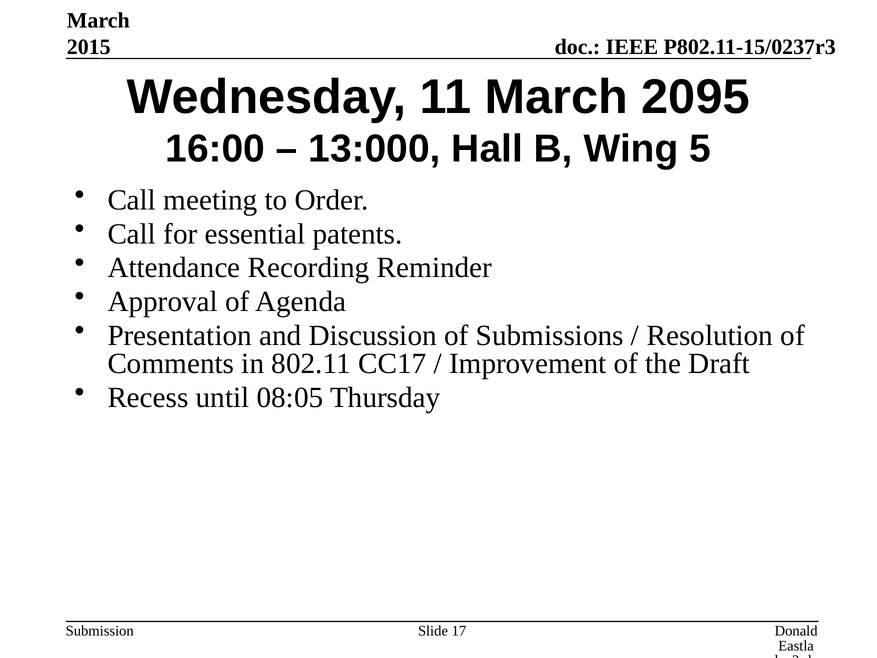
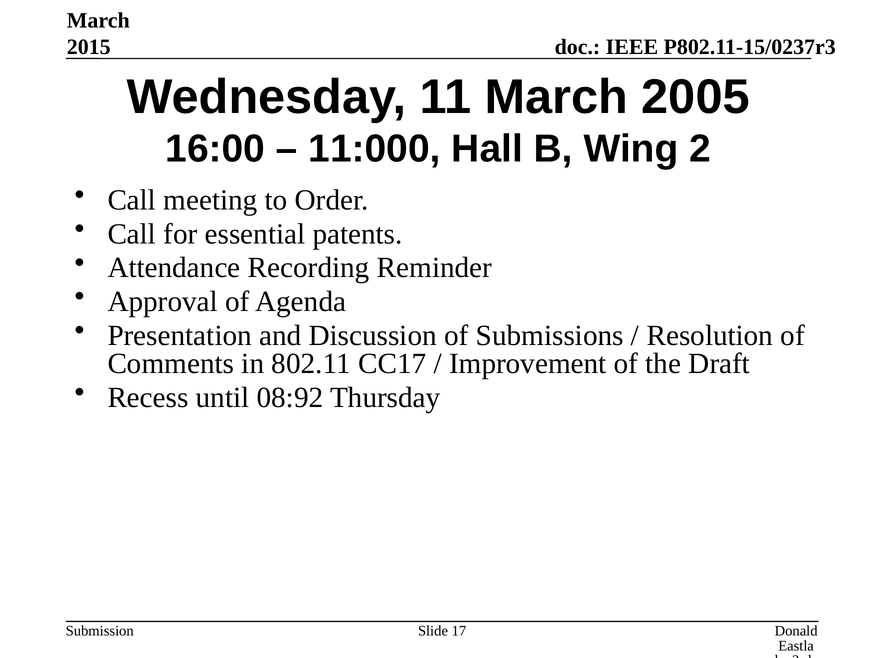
2095: 2095 -> 2005
13:000: 13:000 -> 11:000
5: 5 -> 2
08:05: 08:05 -> 08:92
